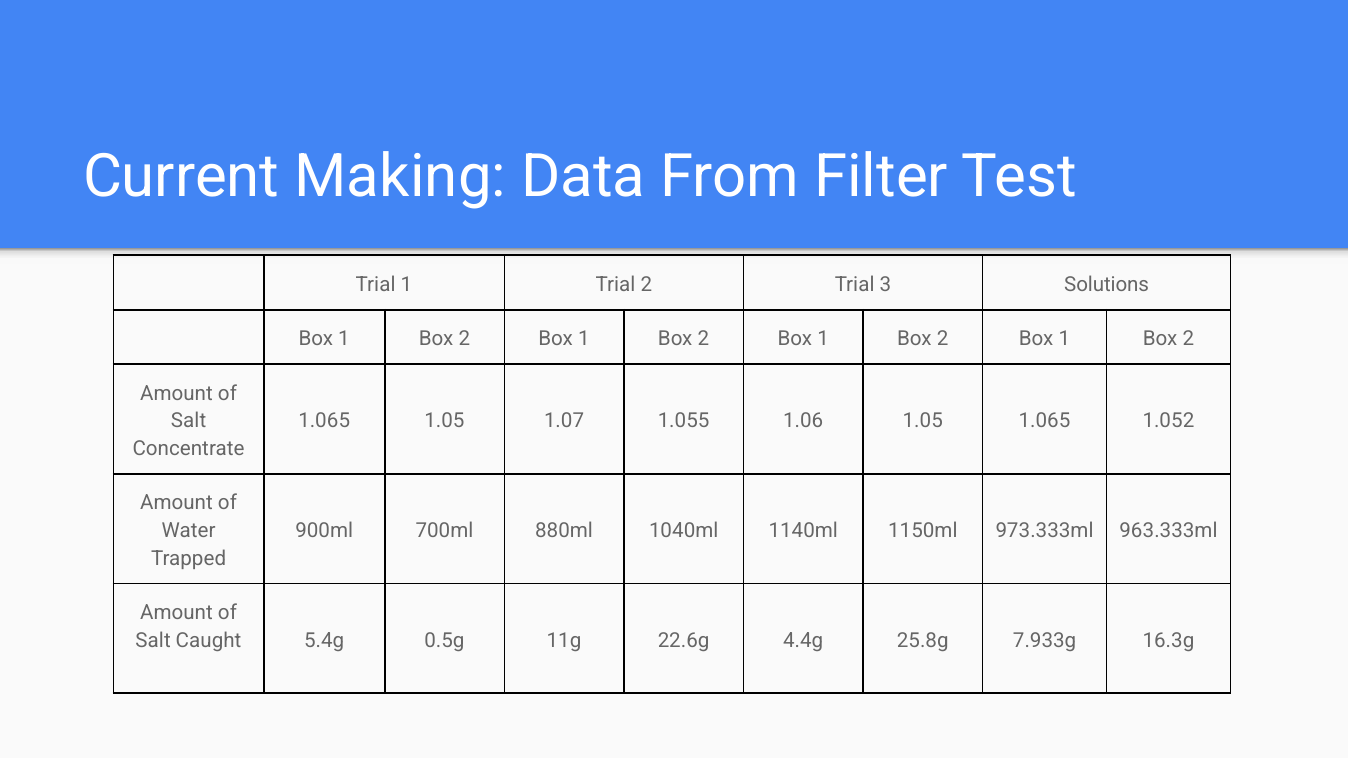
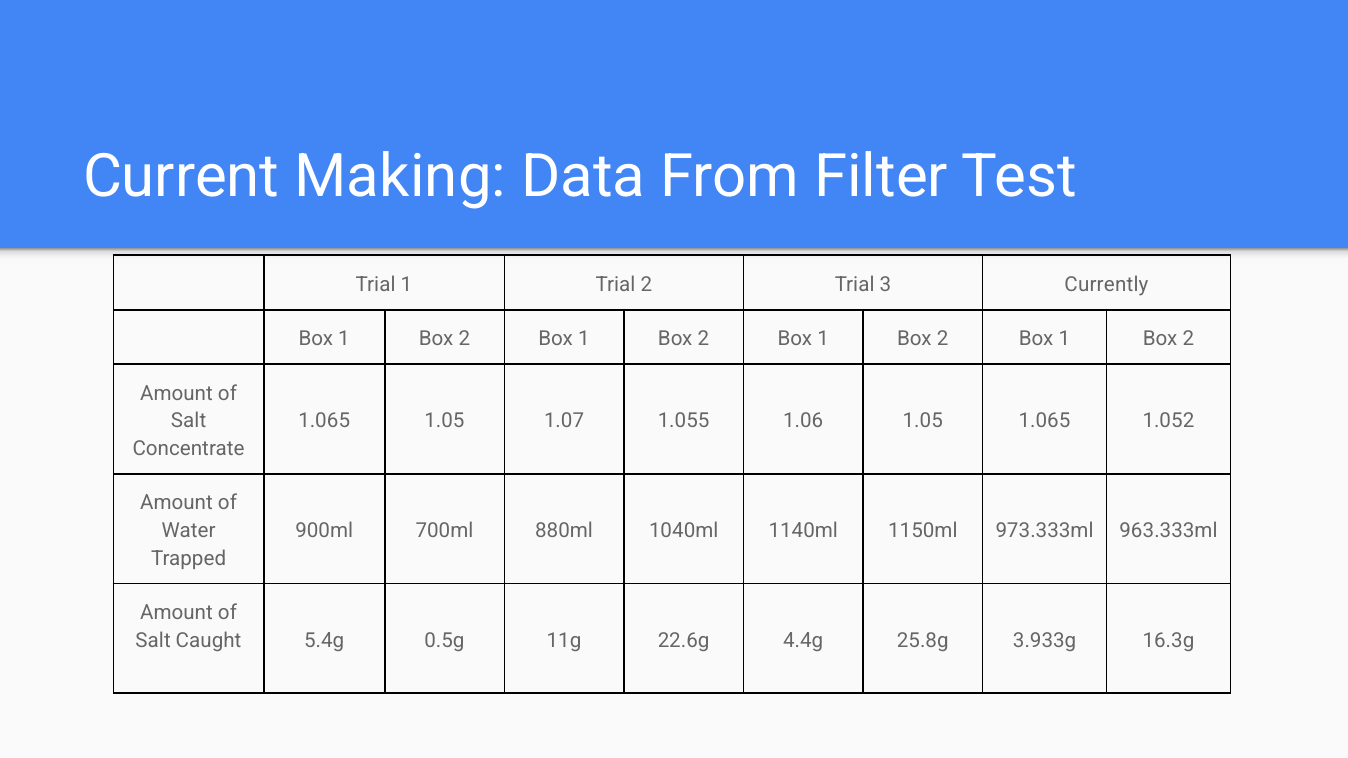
Solutions: Solutions -> Currently
7.933g: 7.933g -> 3.933g
